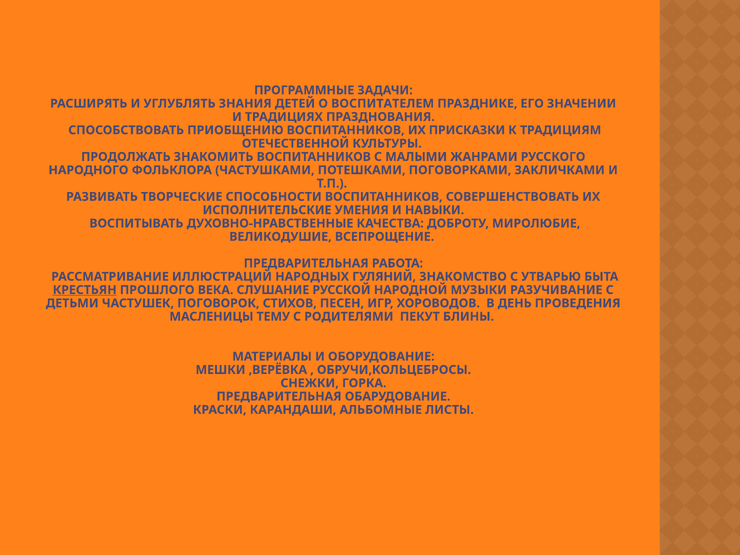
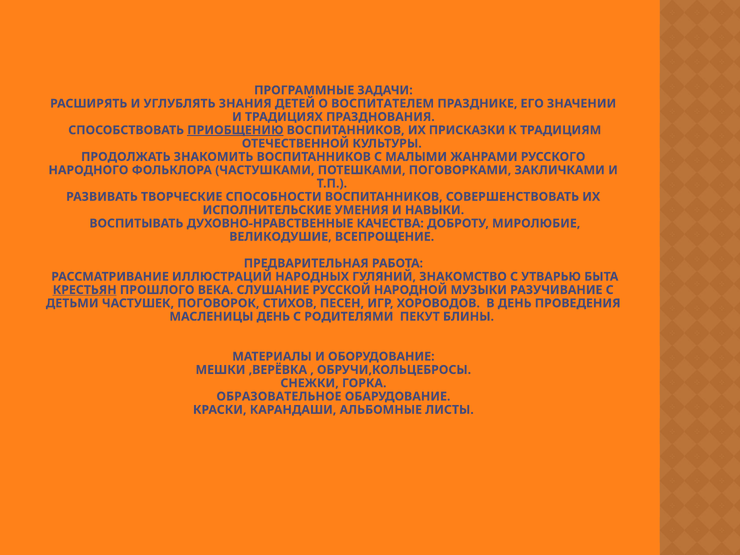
ПРИОБЩЕНИЮ underline: none -> present
МАСЛЕНИЦЫ ТЕМУ: ТЕМУ -> ДЕНЬ
ПРЕДВАРИТЕЛЬНАЯ at (279, 396): ПРЕДВАРИТЕЛЬНАЯ -> ОБРАЗОВАТЕЛЬНОЕ
